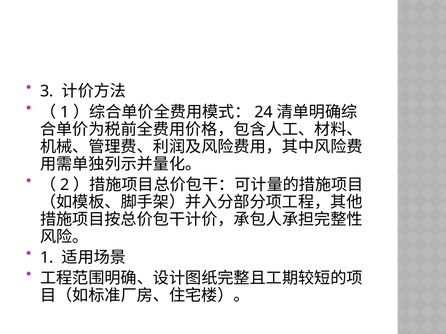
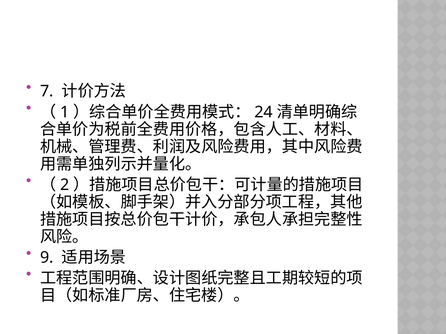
3: 3 -> 7
1 at (47, 258): 1 -> 9
